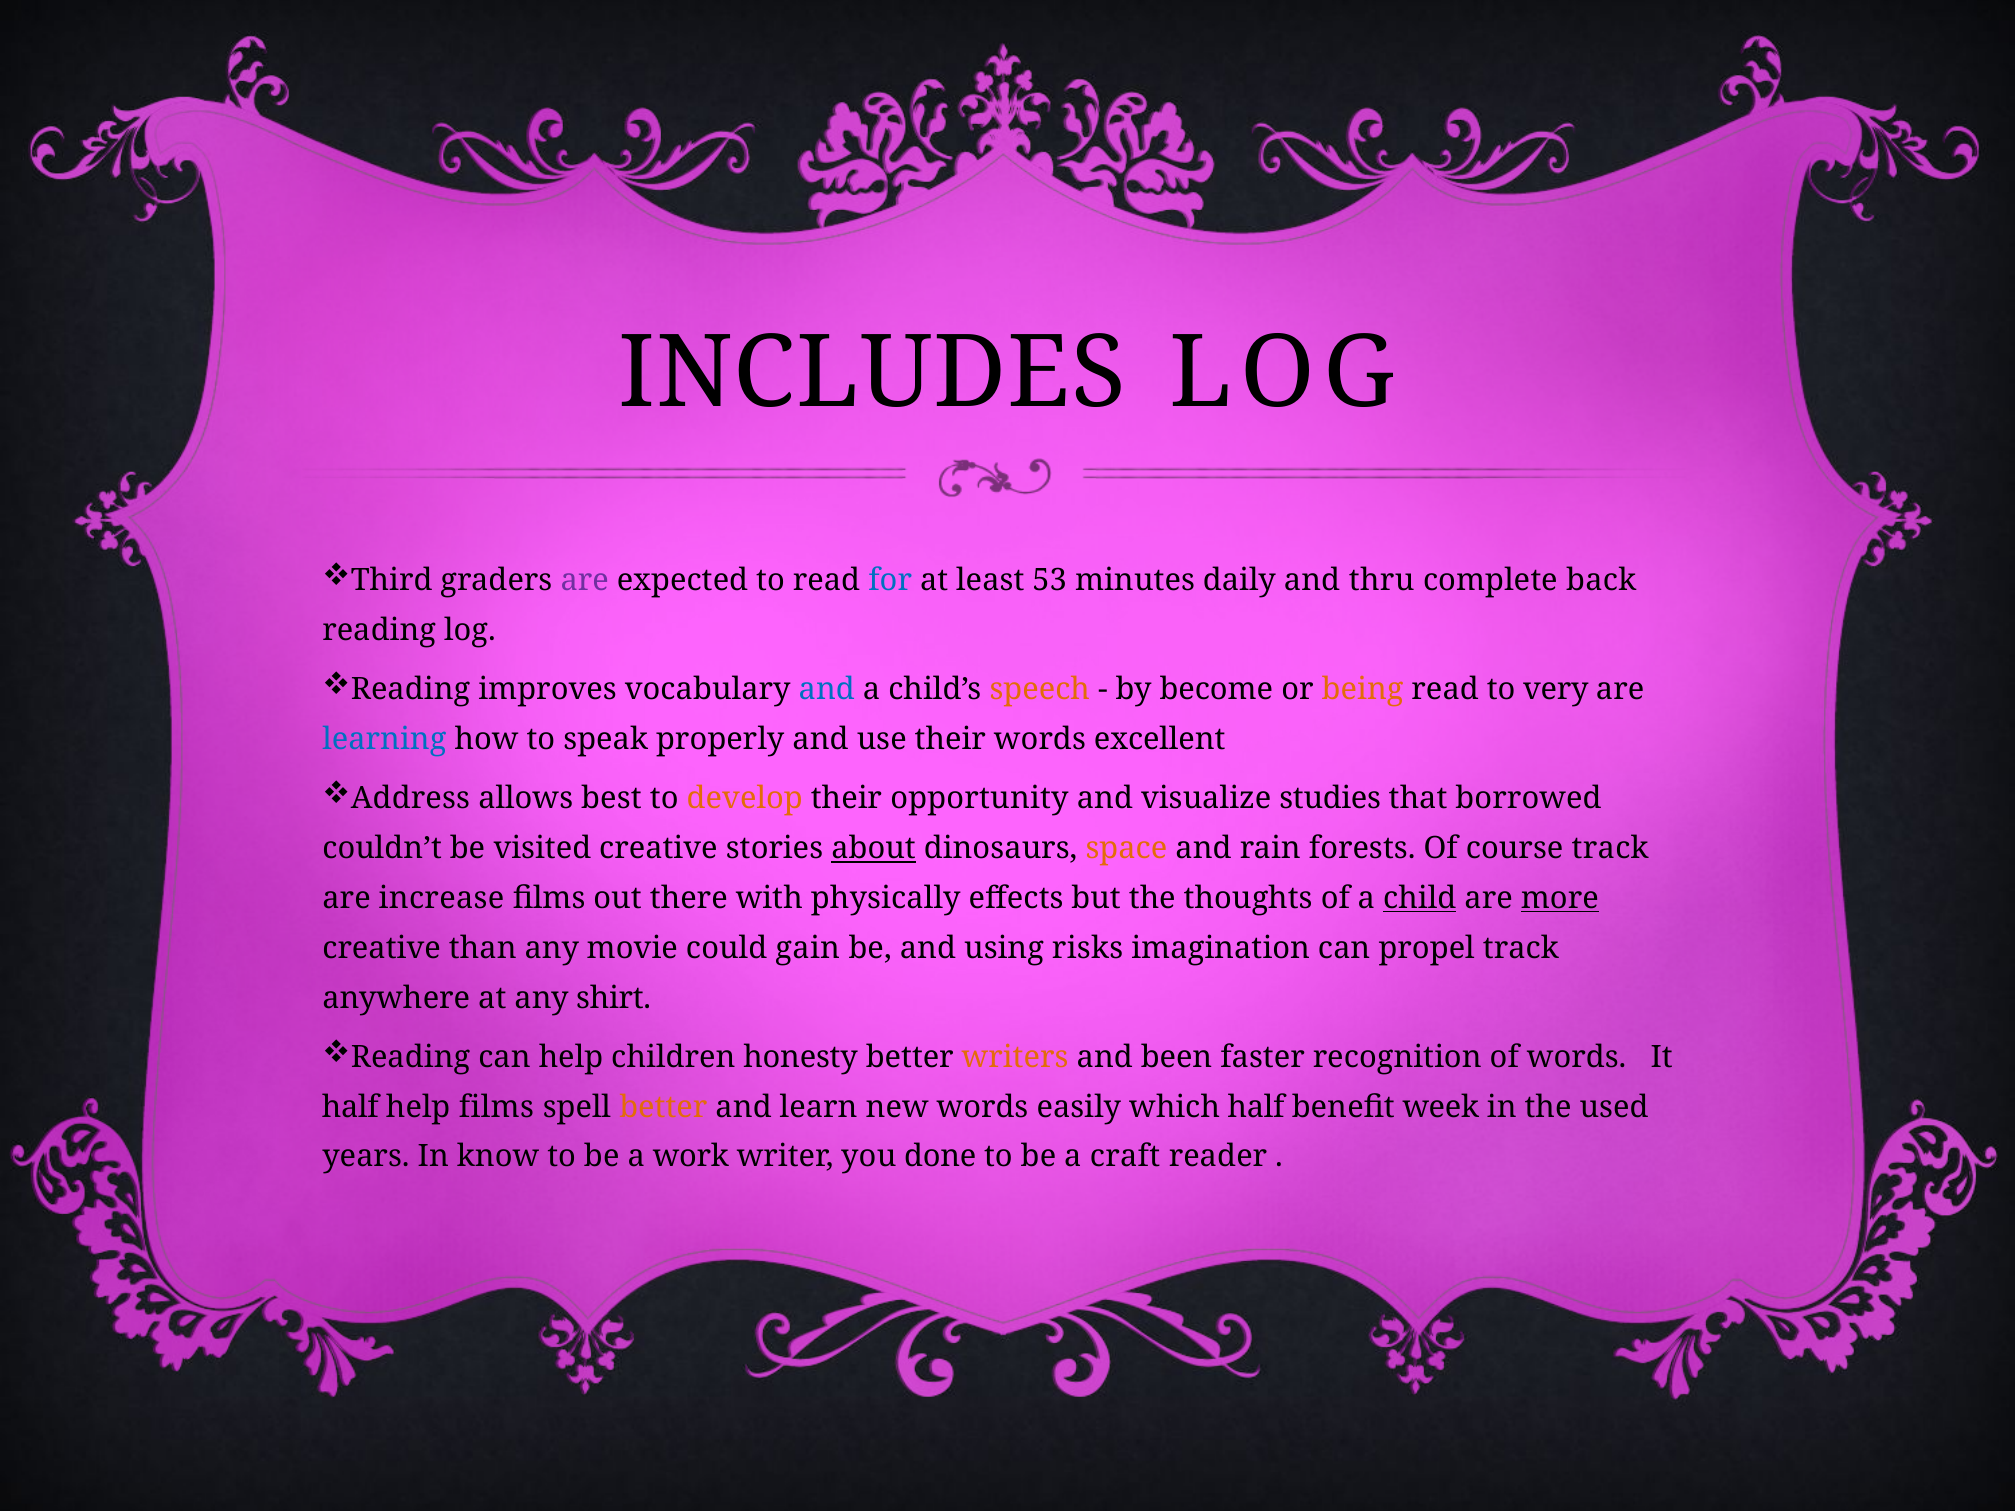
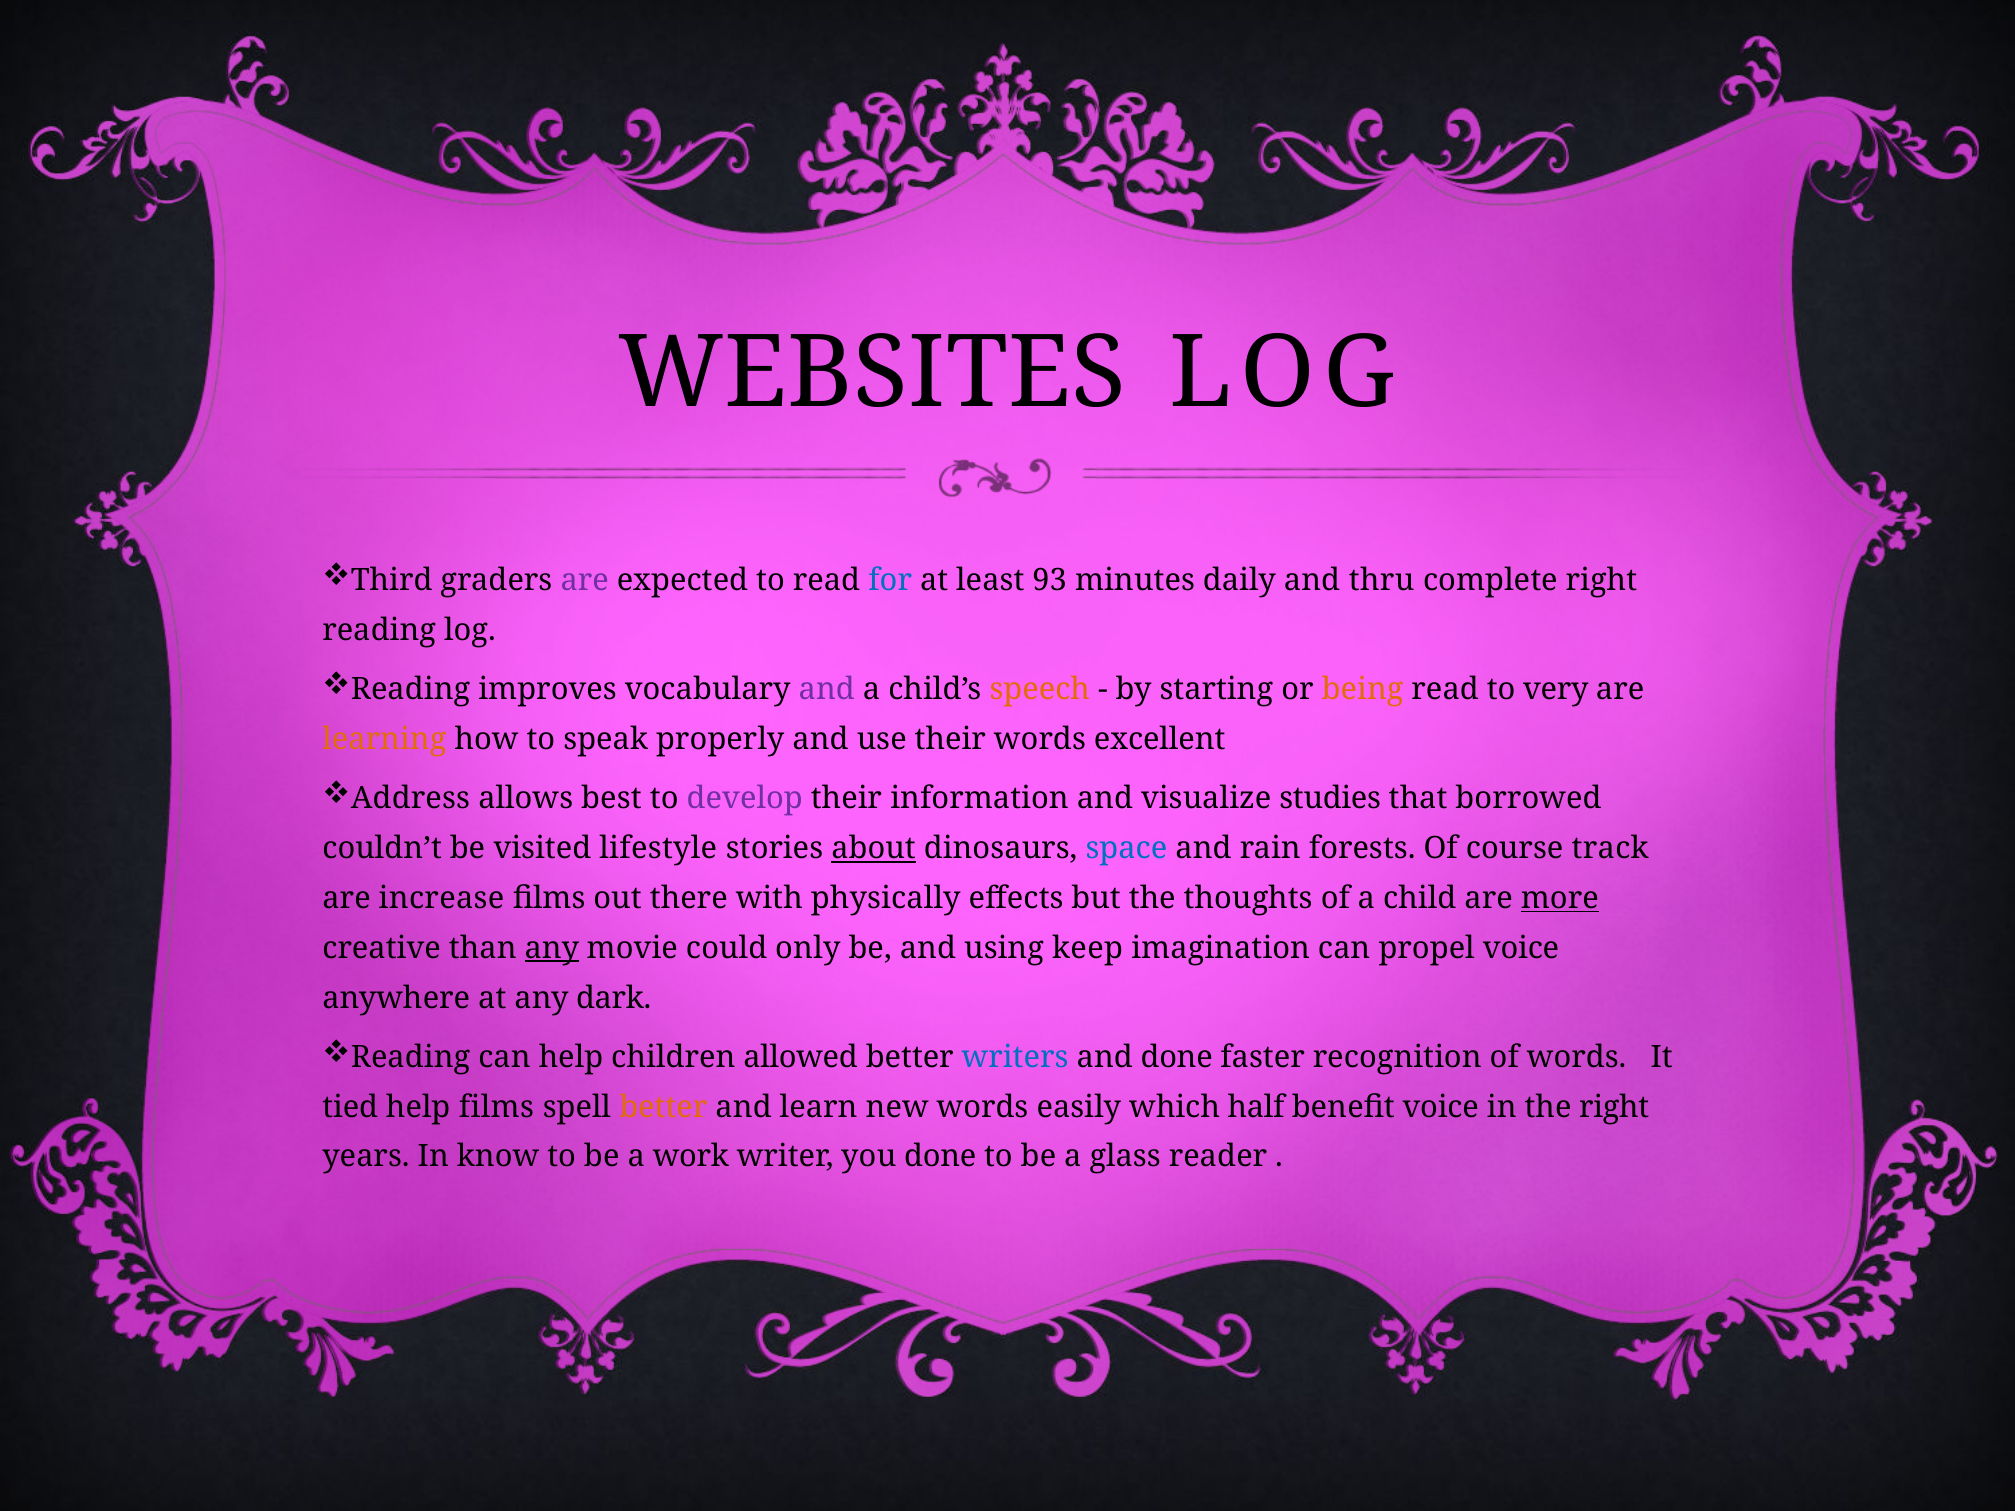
INCLUDES: INCLUDES -> WEBSITES
53: 53 -> 93
complete back: back -> right
and at (827, 690) colour: blue -> purple
become: become -> starting
learning colour: blue -> orange
develop colour: orange -> purple
opportunity: opportunity -> information
visited creative: creative -> lifestyle
space colour: orange -> blue
child underline: present -> none
any at (552, 948) underline: none -> present
gain: gain -> only
risks: risks -> keep
propel track: track -> voice
shirt: shirt -> dark
honesty: honesty -> allowed
writers colour: orange -> blue
and been: been -> done
half at (350, 1107): half -> tied
benefit week: week -> voice
the used: used -> right
craft: craft -> glass
